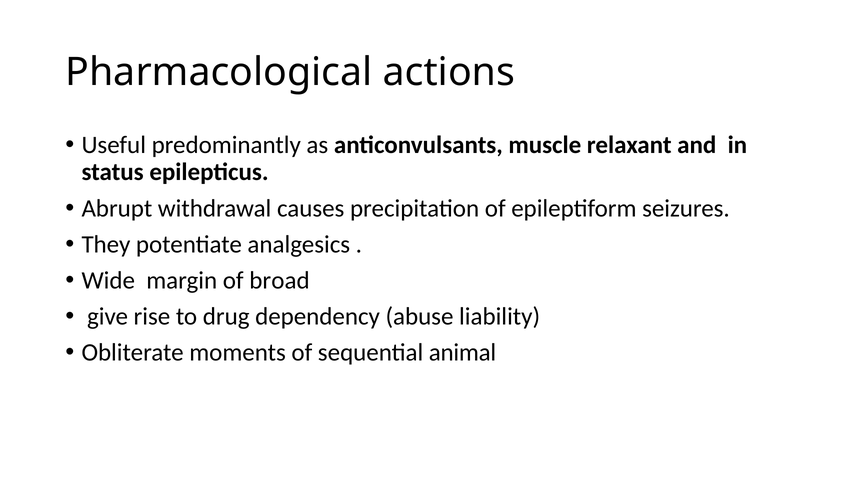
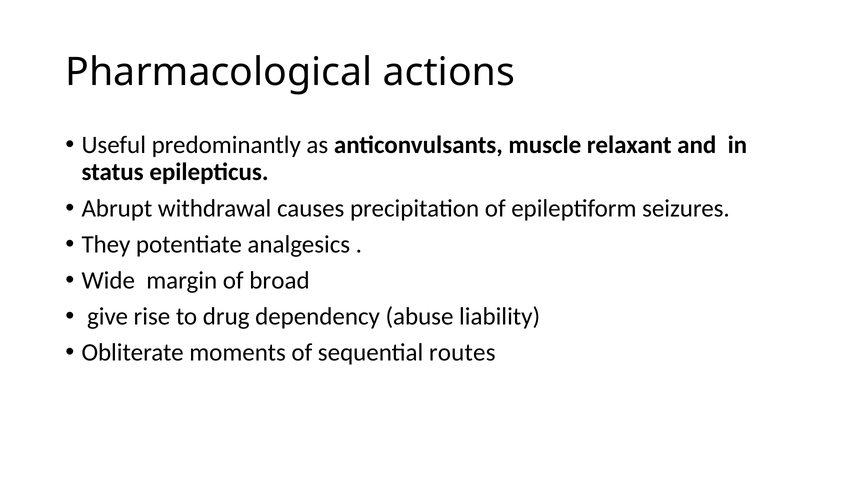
animal: animal -> routes
